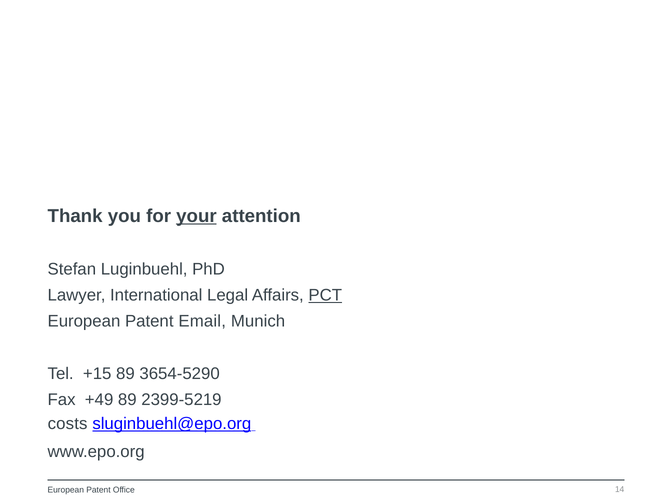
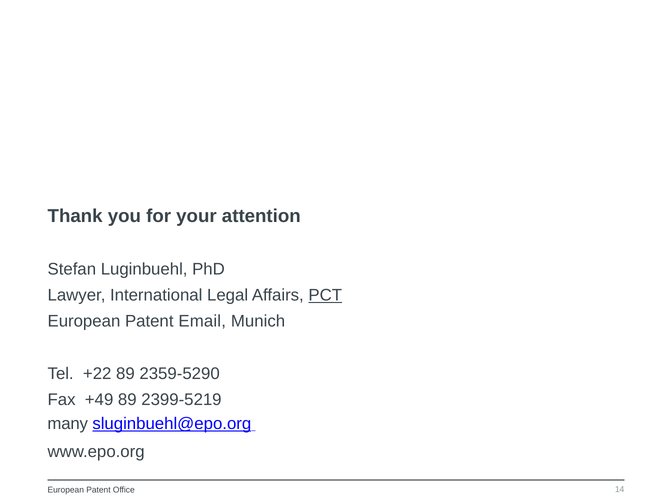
your underline: present -> none
+15: +15 -> +22
3654-5290: 3654-5290 -> 2359-5290
costs: costs -> many
